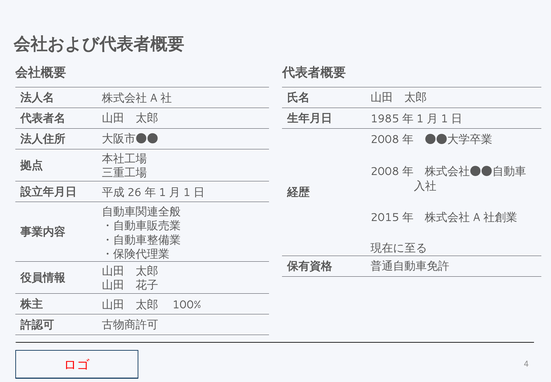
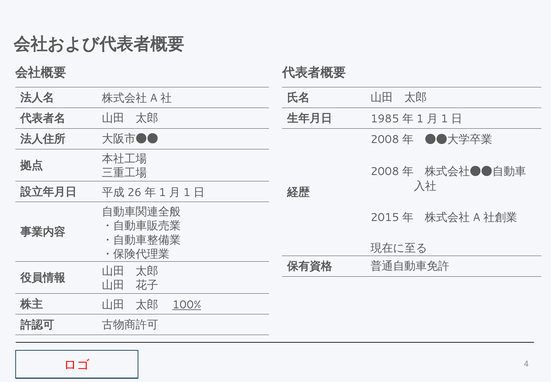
100% underline: none -> present
